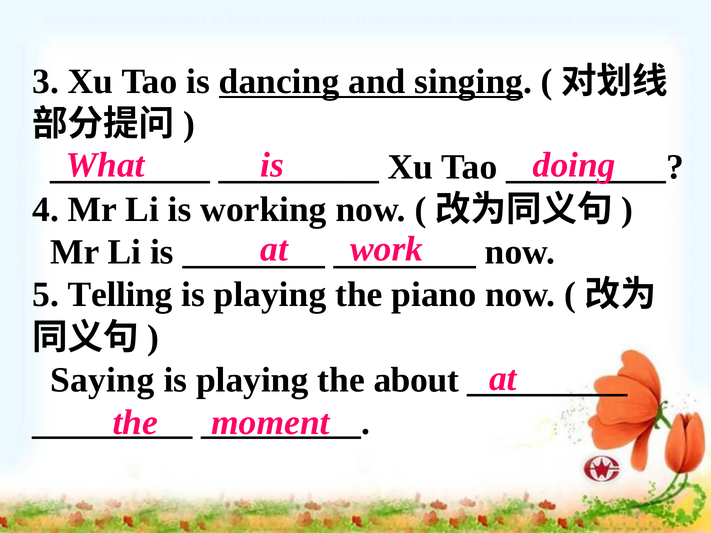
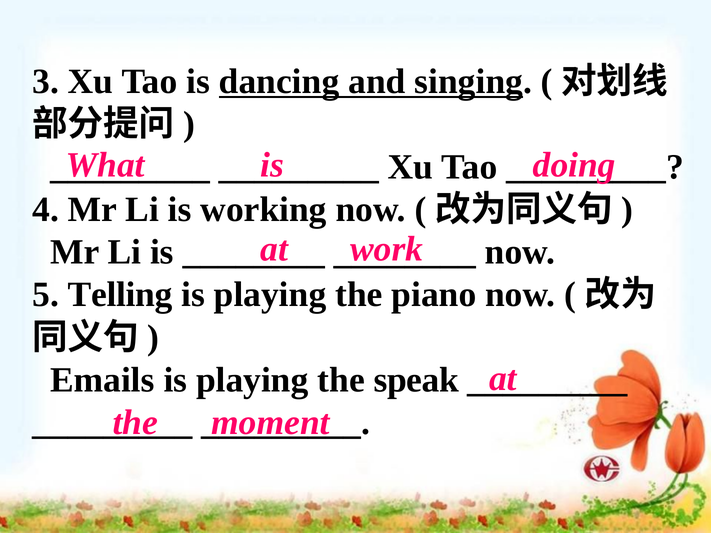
Saying: Saying -> Emails
about: about -> speak
